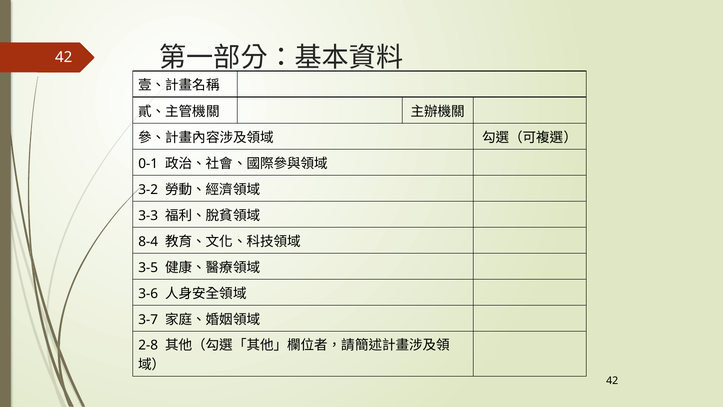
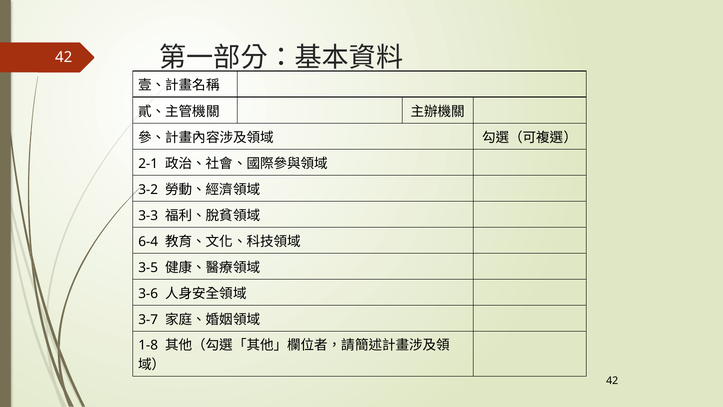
0-1: 0-1 -> 2-1
8-4: 8-4 -> 6-4
2-8: 2-8 -> 1-8
